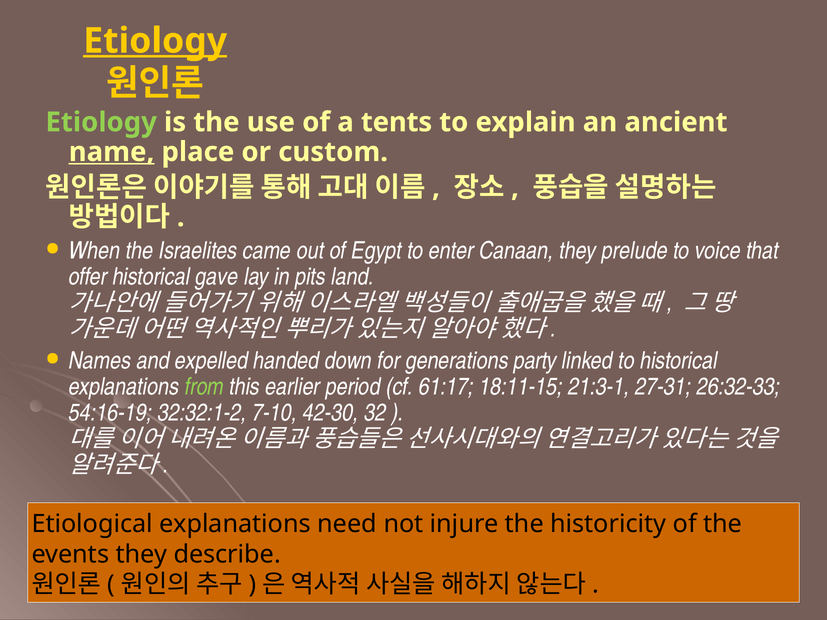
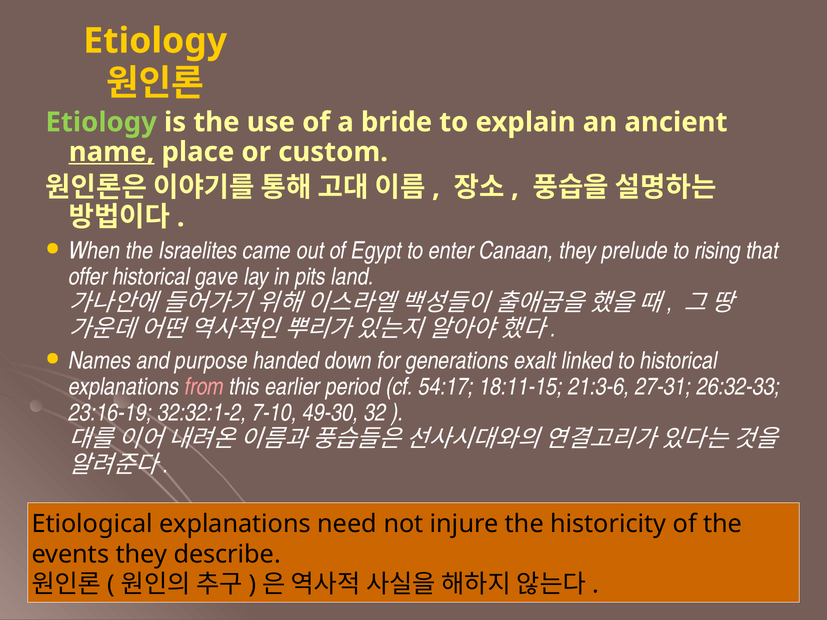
Etiology at (155, 41) underline: present -> none
tents: tents -> bride
voice: voice -> rising
expelled: expelled -> purpose
party: party -> exalt
from colour: light green -> pink
61:17: 61:17 -> 54:17
21:3-1: 21:3-1 -> 21:3-6
54:16-19: 54:16-19 -> 23:16-19
42-30: 42-30 -> 49-30
